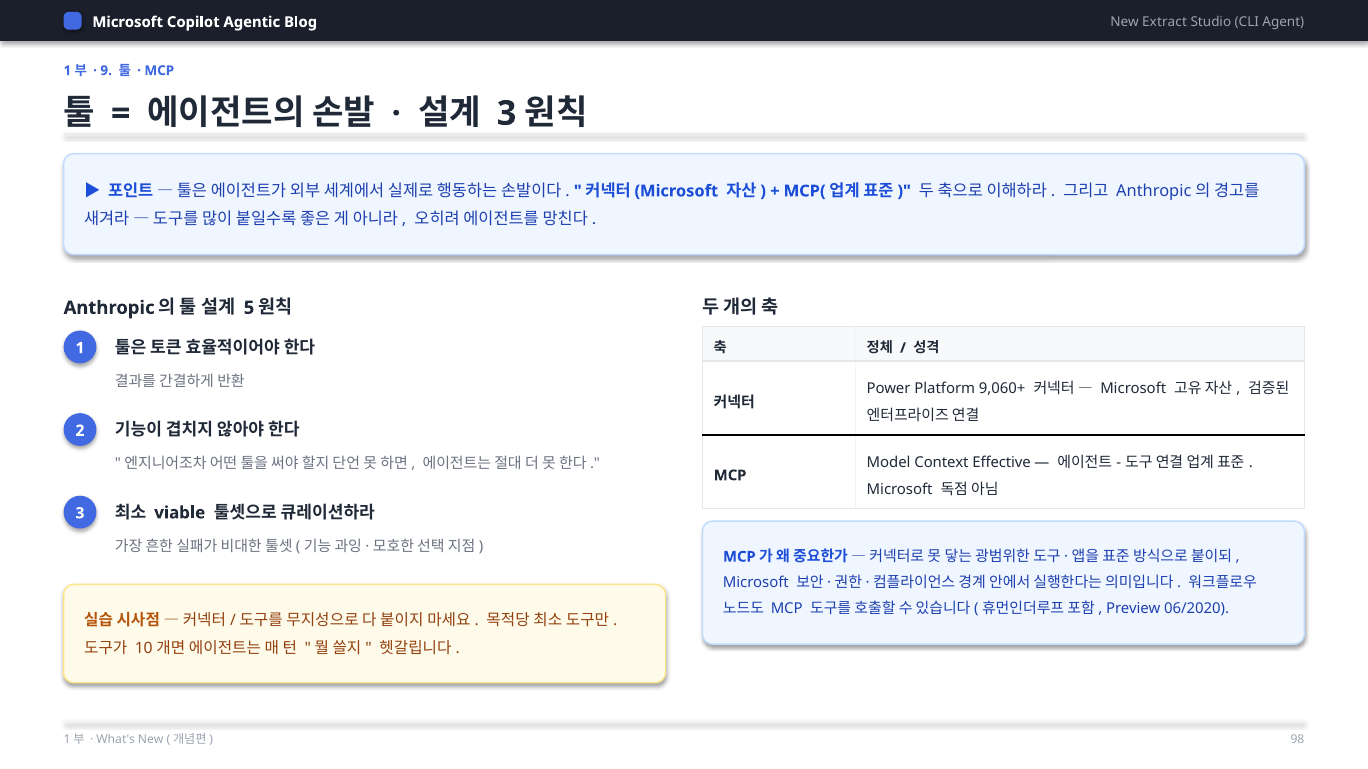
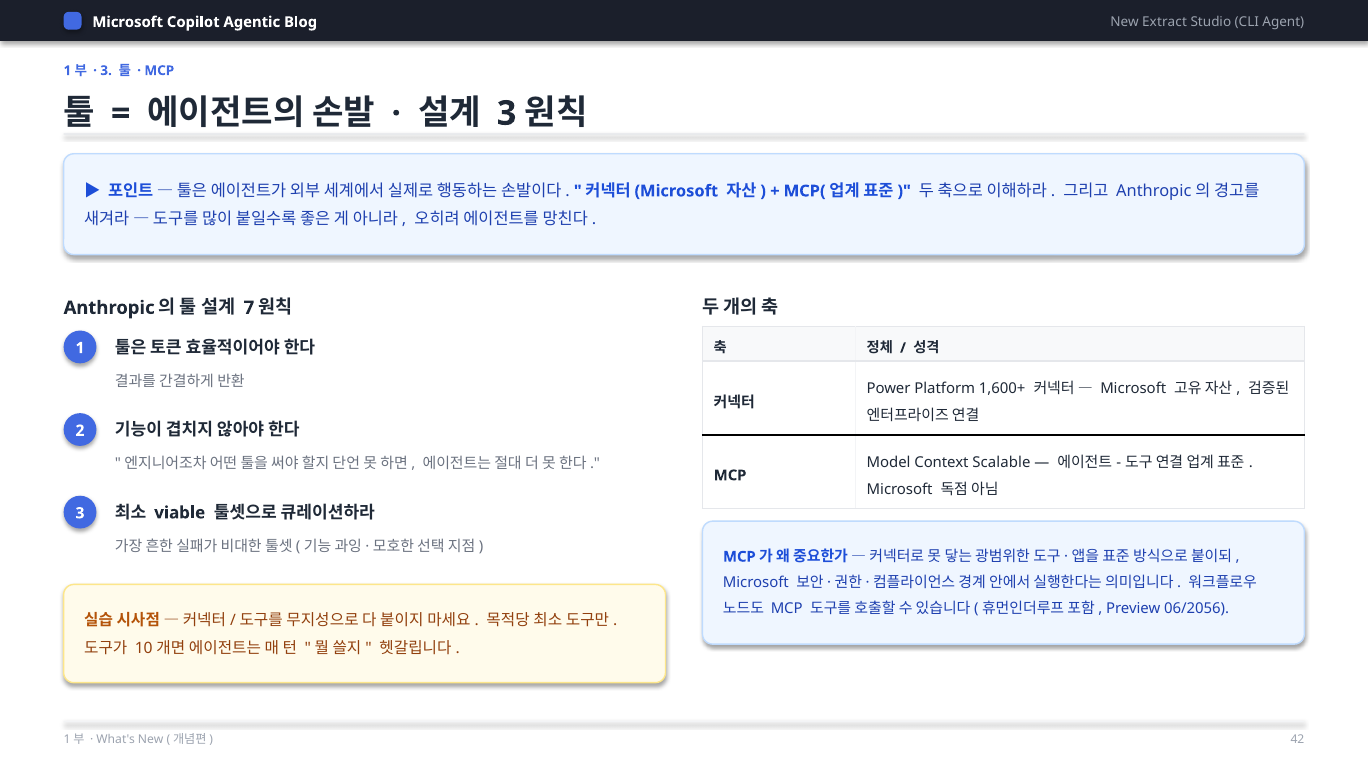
9 at (106, 71): 9 -> 3
5: 5 -> 7
9,060+: 9,060+ -> 1,600+
Effective: Effective -> Scalable
06/2020: 06/2020 -> 06/2056
98: 98 -> 42
